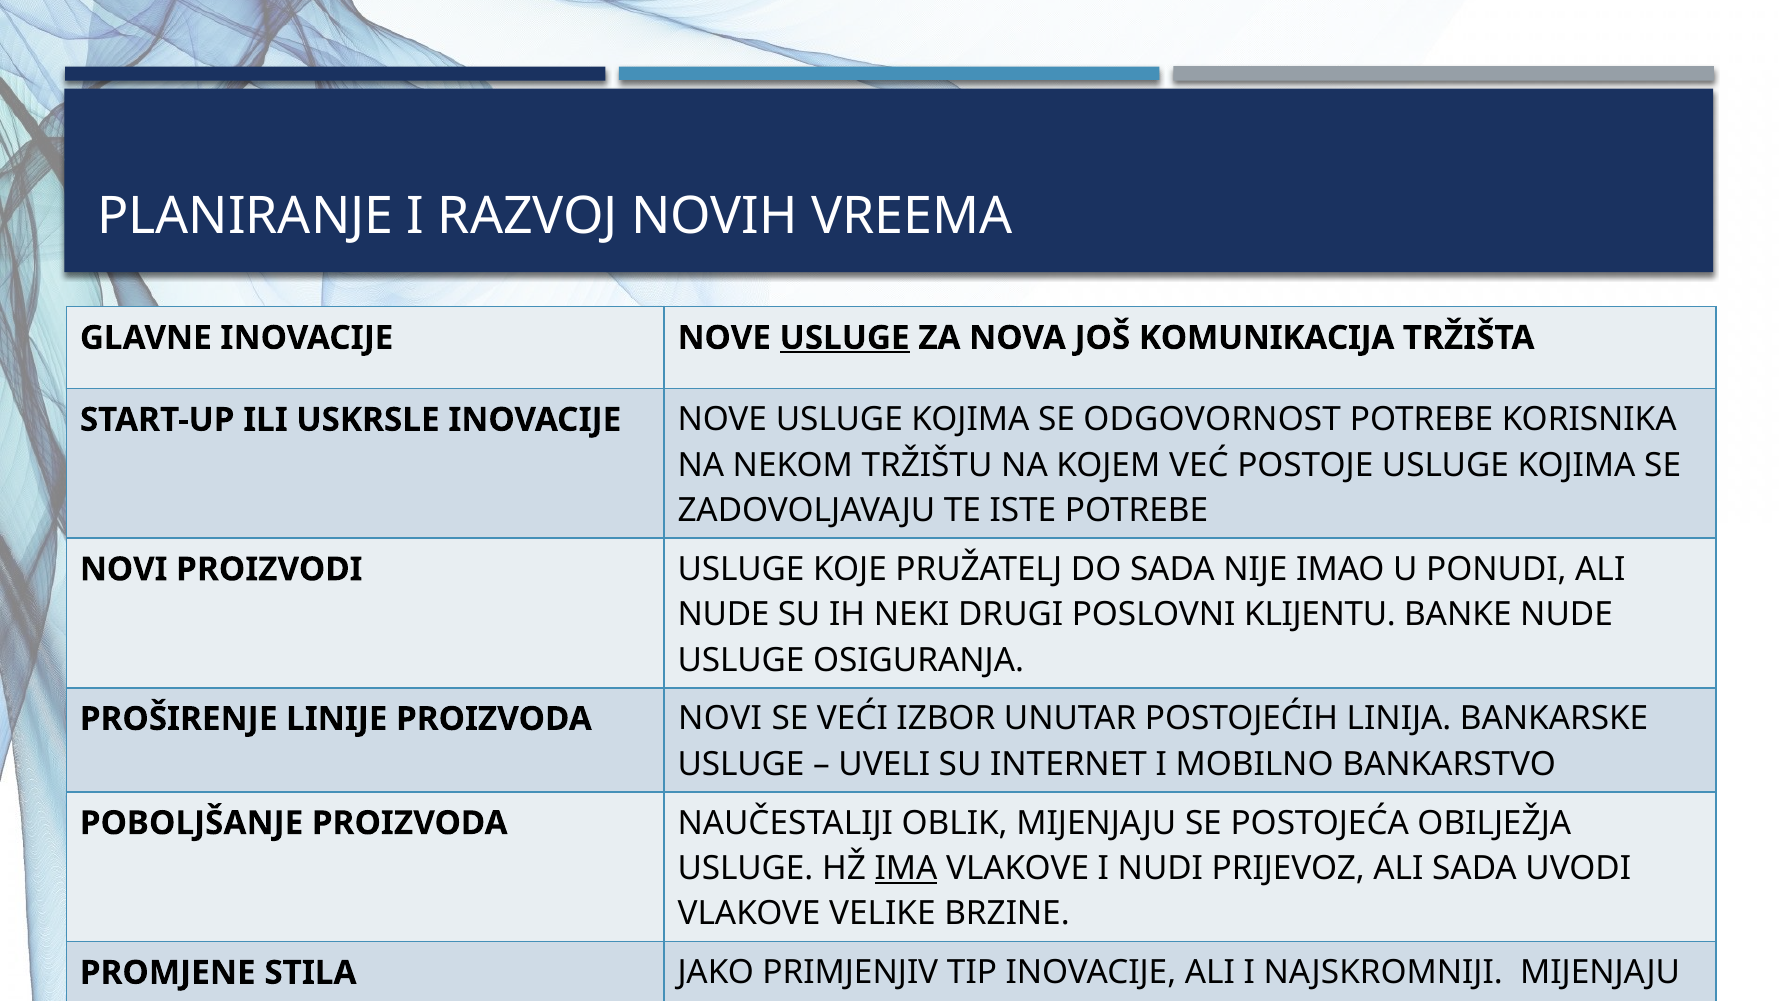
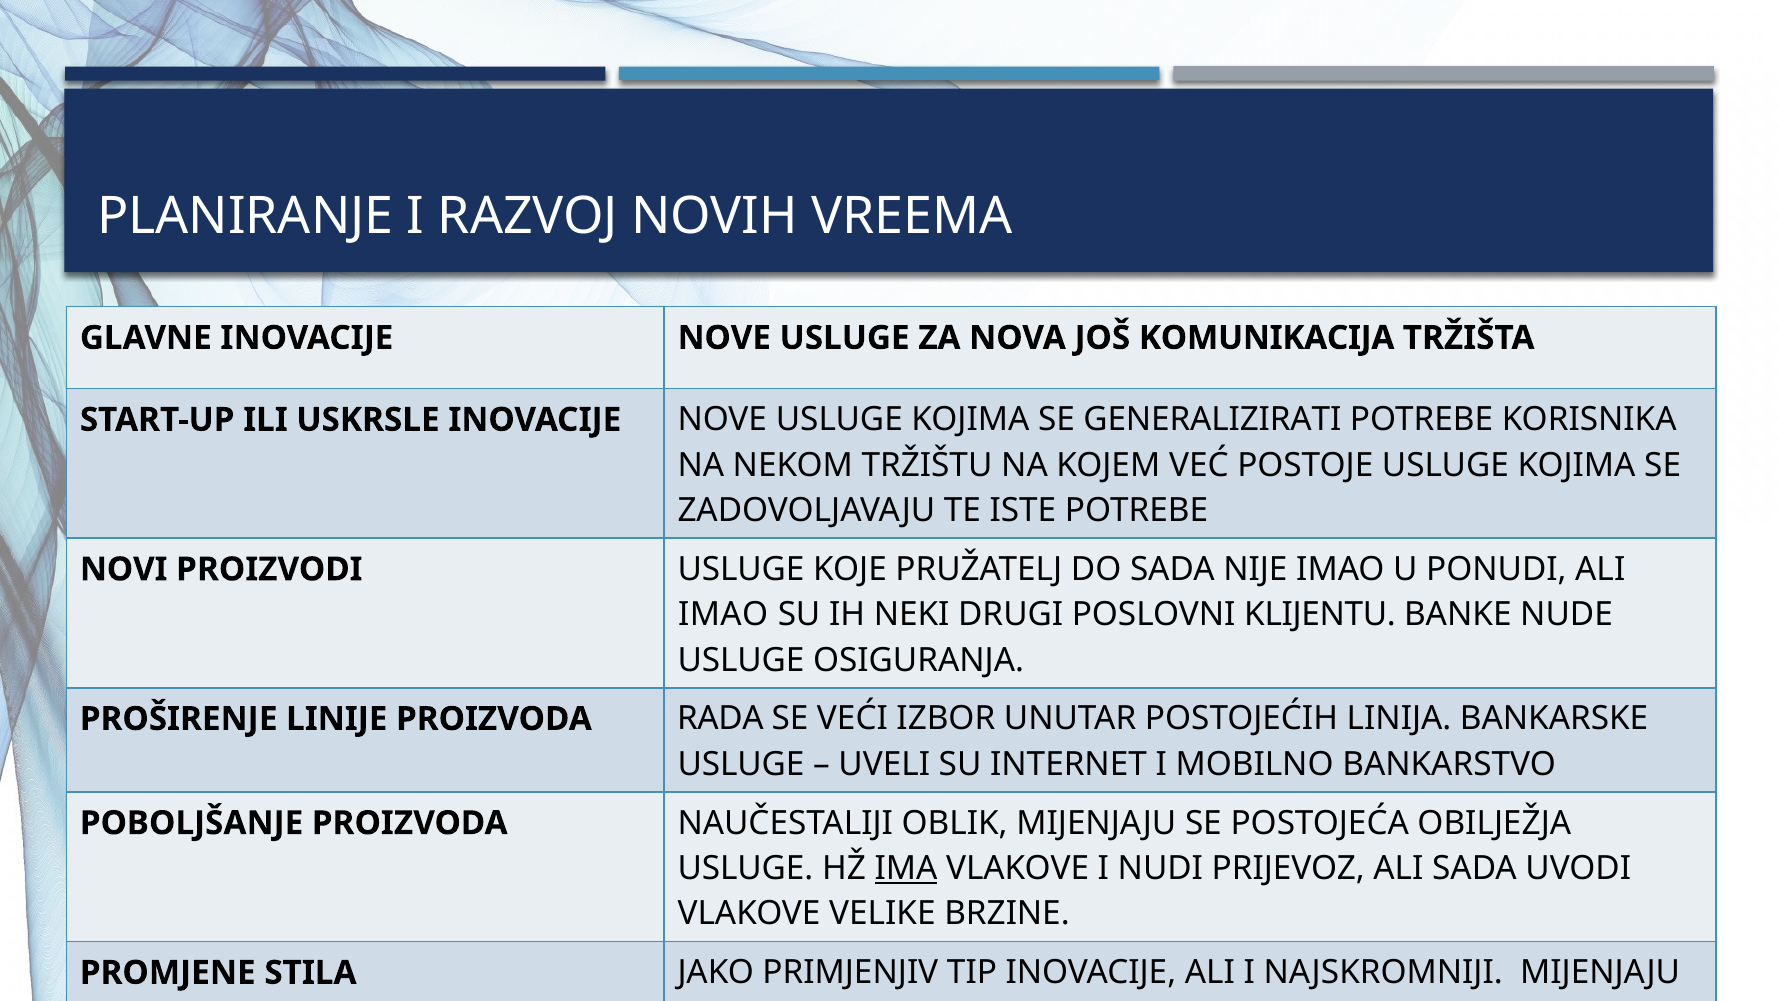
USLUGE at (845, 338) underline: present -> none
ODGOVORNOST: ODGOVORNOST -> GENERALIZIRATI
NUDE at (723, 615): NUDE -> IMAO
PROIZVODA NOVI: NOVI -> RADA
